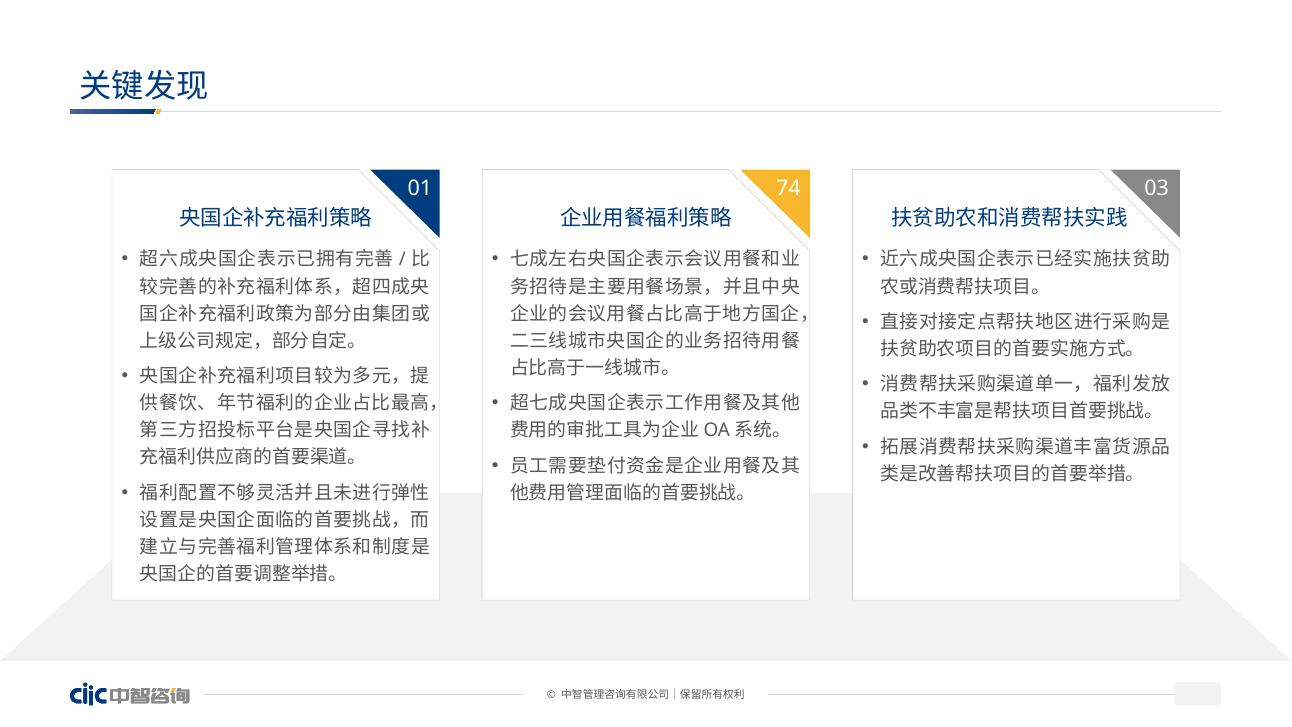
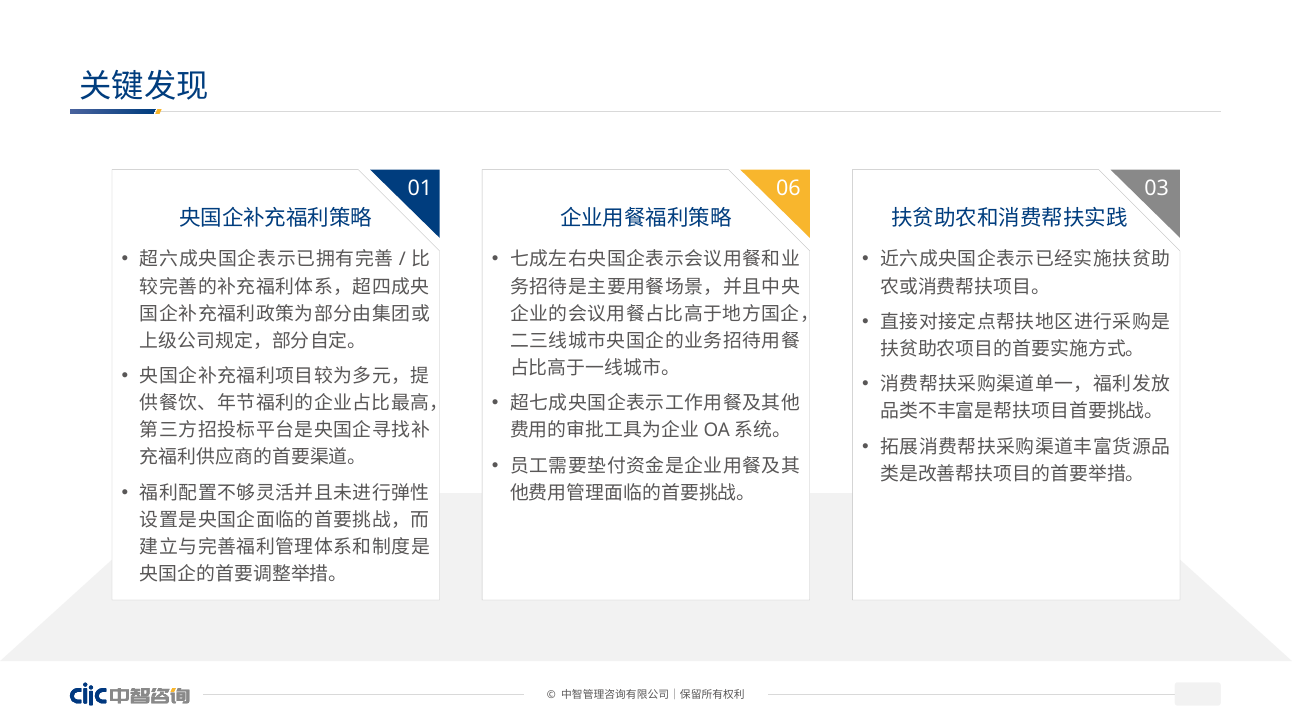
74: 74 -> 06
